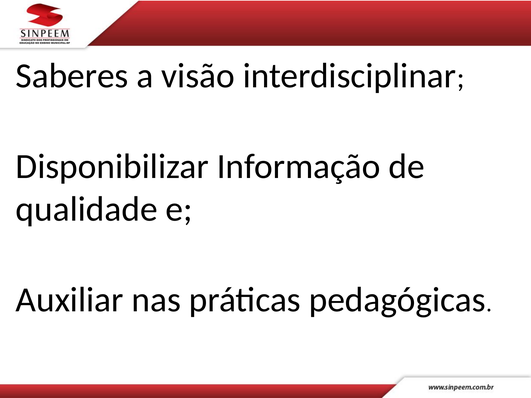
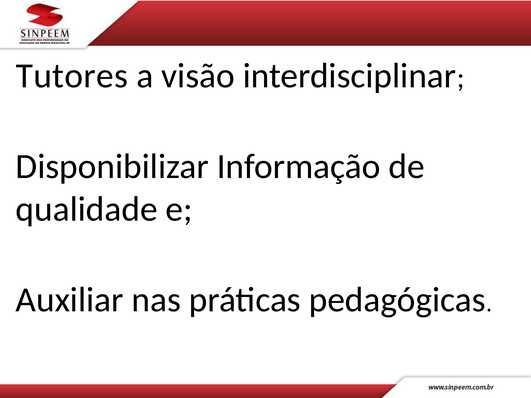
Saberes: Saberes -> Tutores
